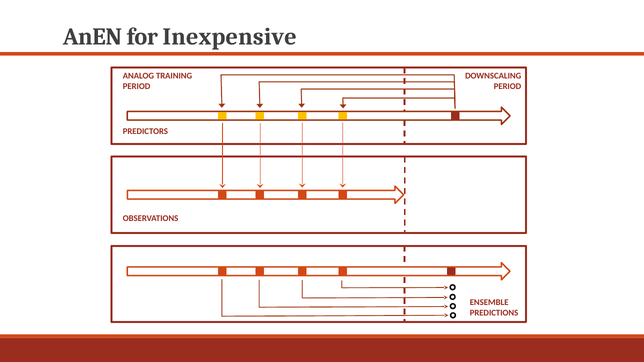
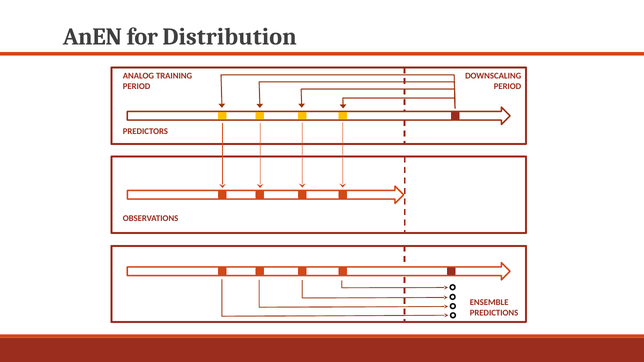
Inexpensive: Inexpensive -> Distribution
